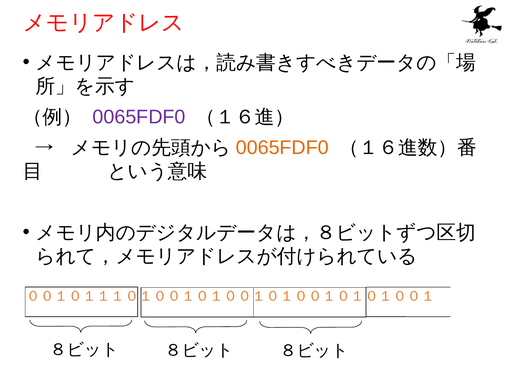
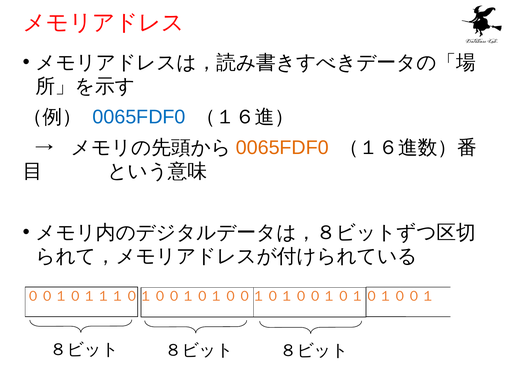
0065FDF0 at (139, 117) colour: purple -> blue
